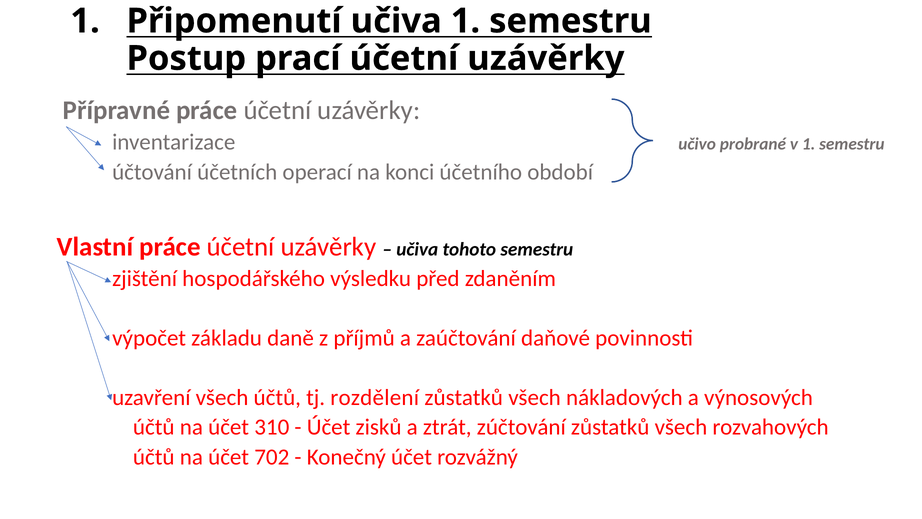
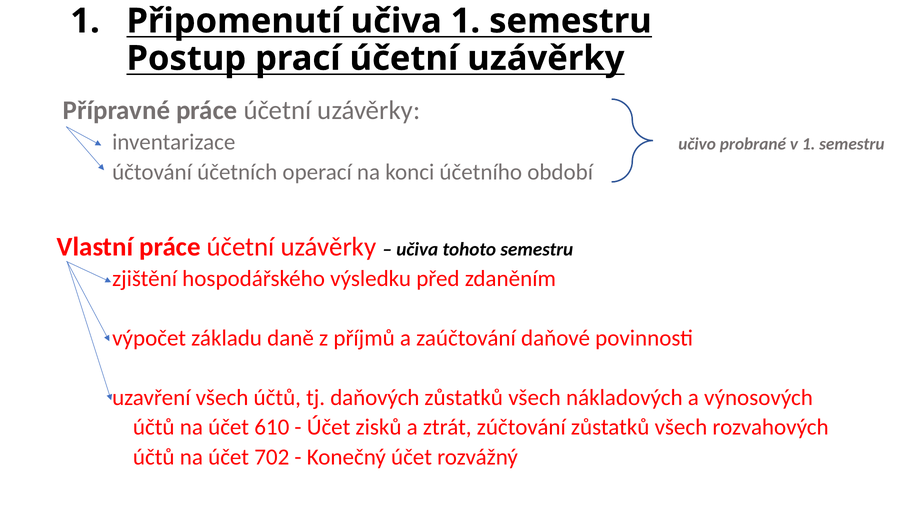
rozdělení: rozdělení -> daňových
310: 310 -> 610
